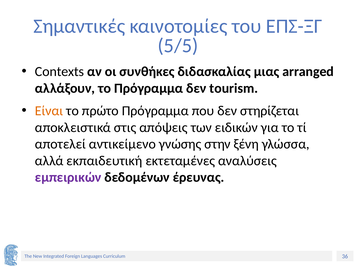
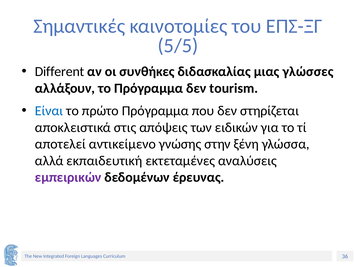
Contexts: Contexts -> Different
arranged: arranged -> γλώσσες
Είναι colour: orange -> blue
